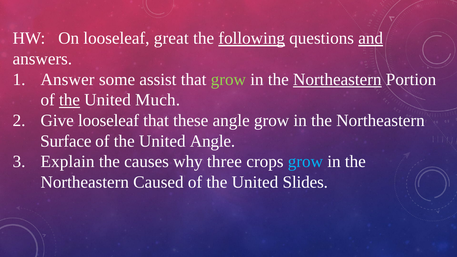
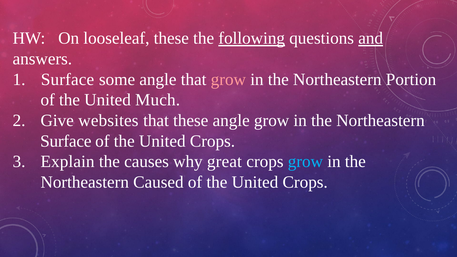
looseleaf great: great -> these
Answer at (68, 79): Answer -> Surface
some assist: assist -> angle
grow at (228, 79) colour: light green -> pink
Northeastern at (337, 79) underline: present -> none
the at (69, 100) underline: present -> none
Give looseleaf: looseleaf -> websites
Angle at (213, 141): Angle -> Crops
three: three -> great
Slides at (305, 182): Slides -> Crops
